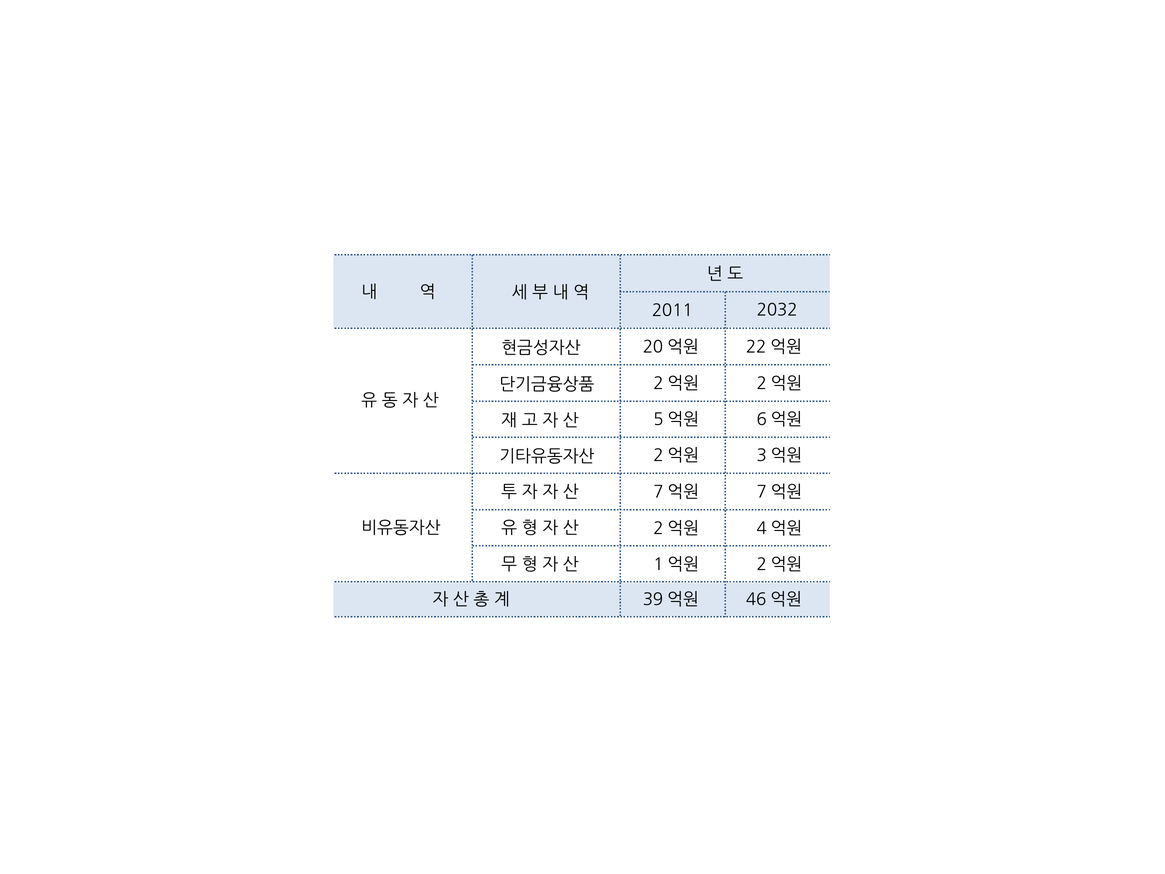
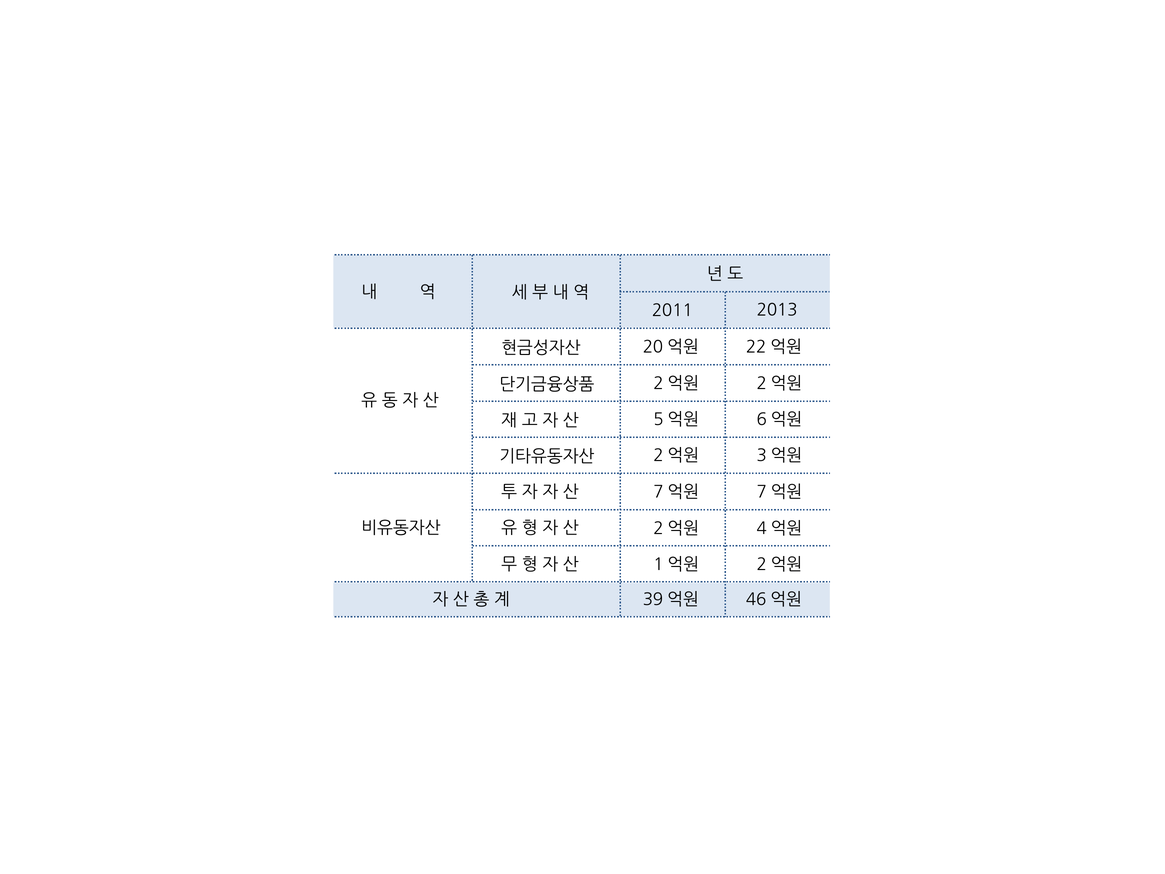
2032: 2032 -> 2013
